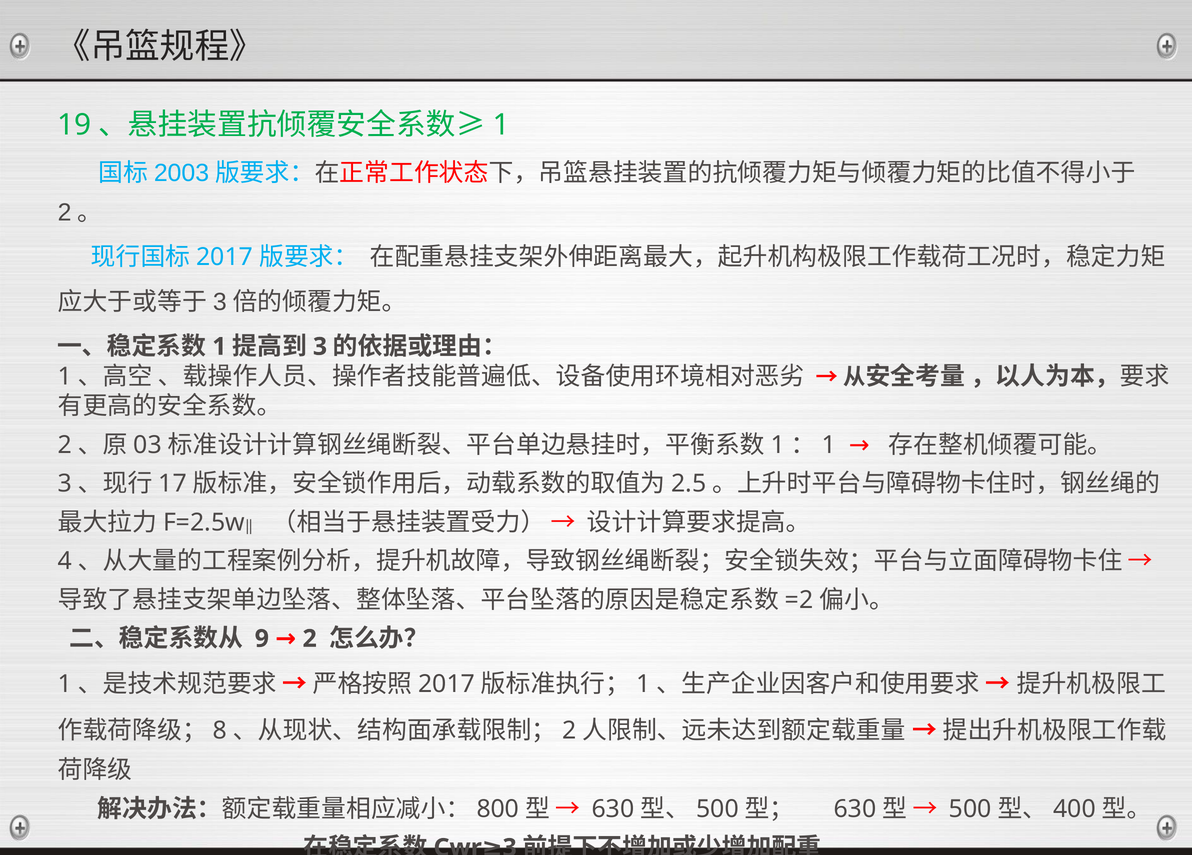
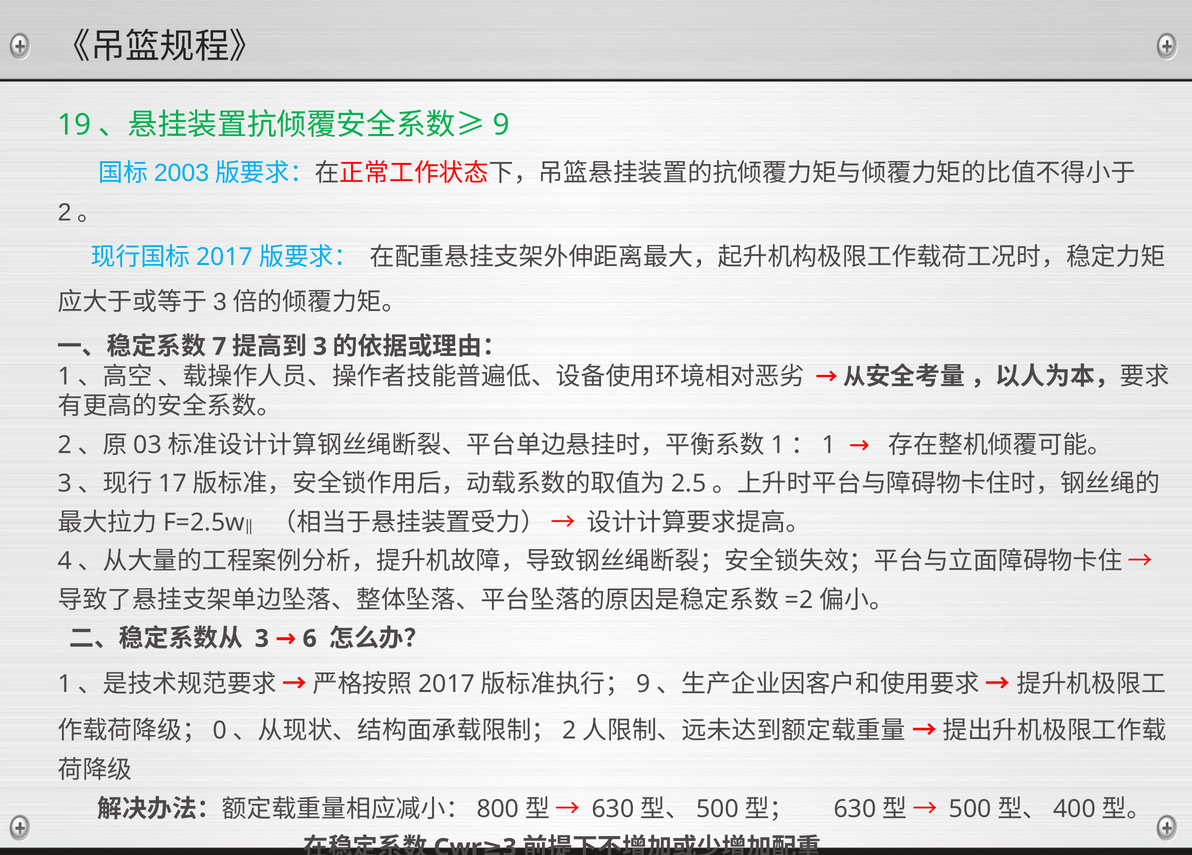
1 at (501, 125): 1 -> 9
1 at (219, 347): 1 -> 7
9 at (262, 639): 9 -> 3
2 at (310, 639): 2 -> 6
1 at (643, 684): 1 -> 9
8: 8 -> 0
